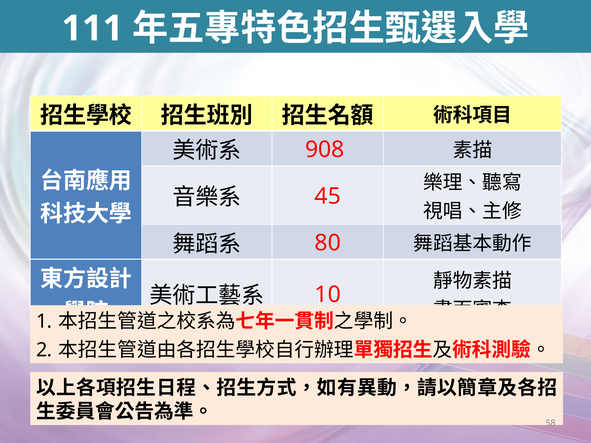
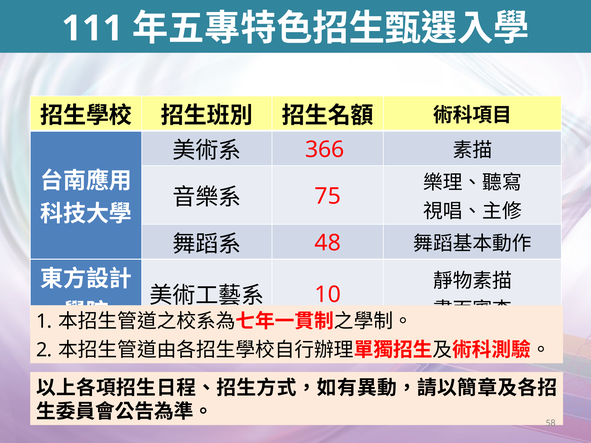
908: 908 -> 366
45: 45 -> 75
80: 80 -> 48
